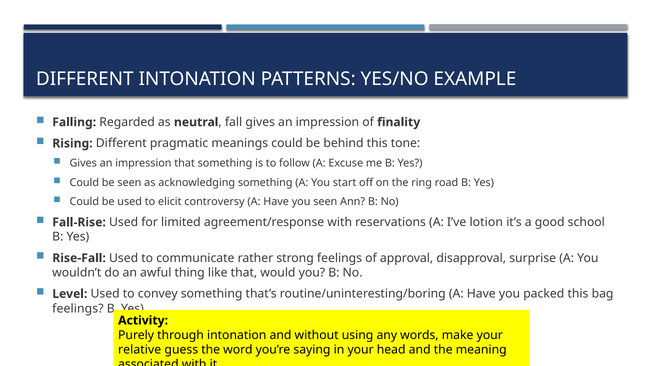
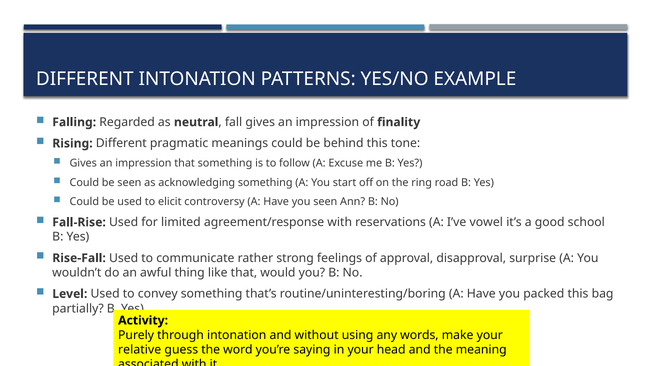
lotion: lotion -> vowel
feelings at (78, 309): feelings -> partially
